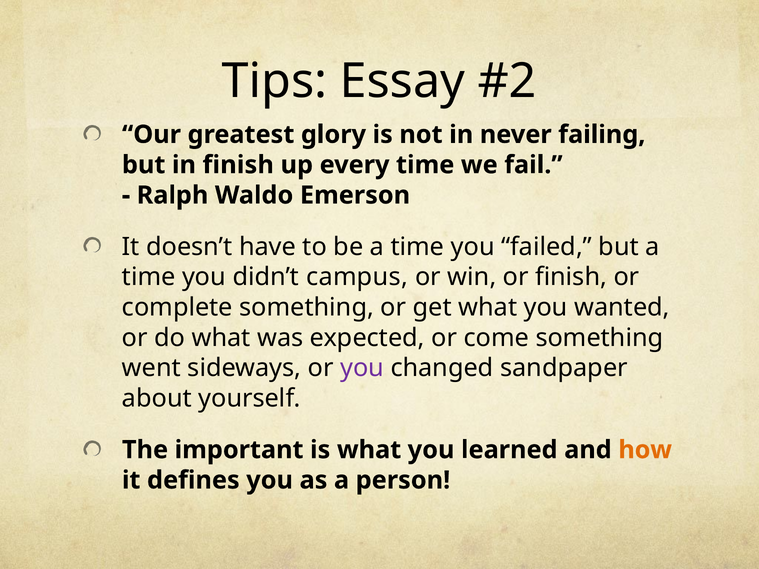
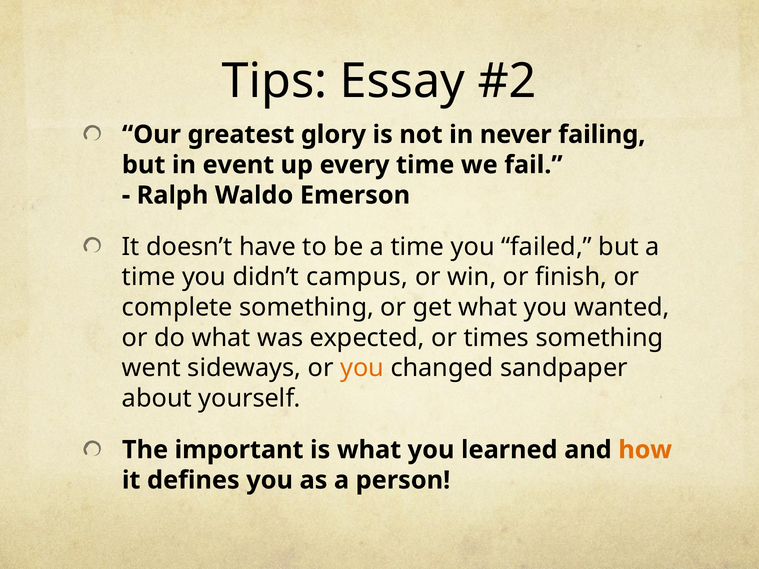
in finish: finish -> event
come: come -> times
you at (362, 368) colour: purple -> orange
